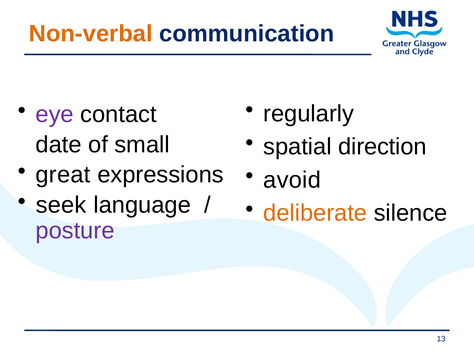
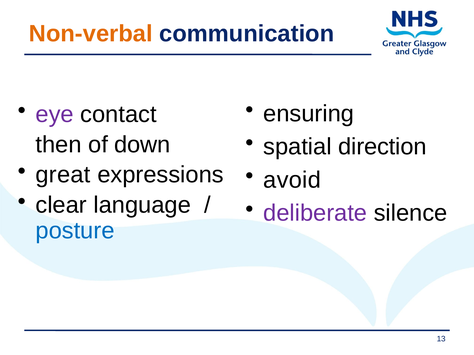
regularly: regularly -> ensuring
date: date -> then
small: small -> down
seek: seek -> clear
deliberate colour: orange -> purple
posture colour: purple -> blue
